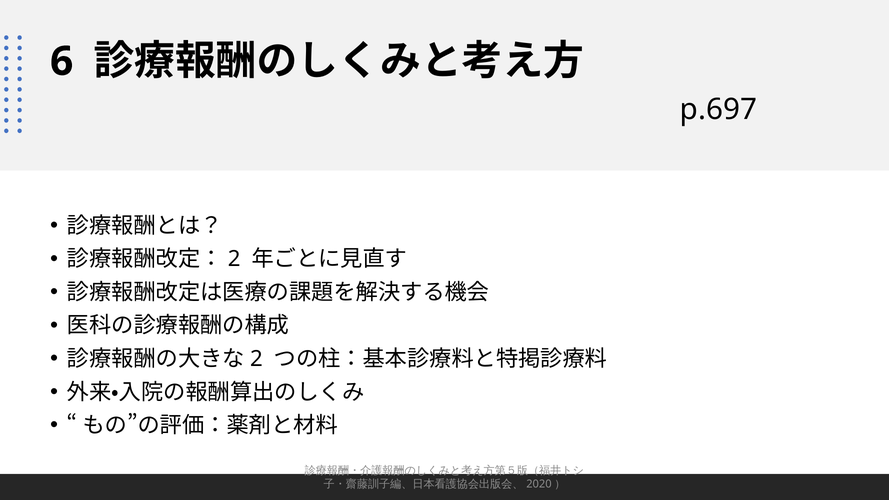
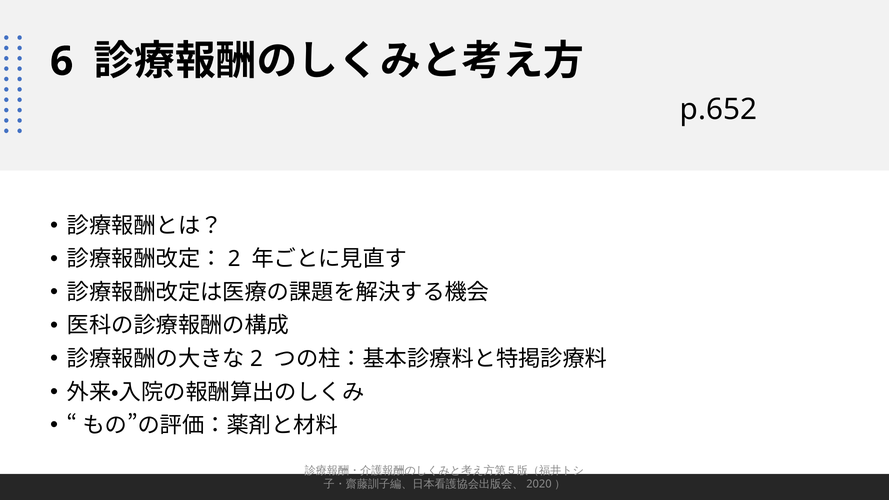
p.697: p.697 -> p.652
